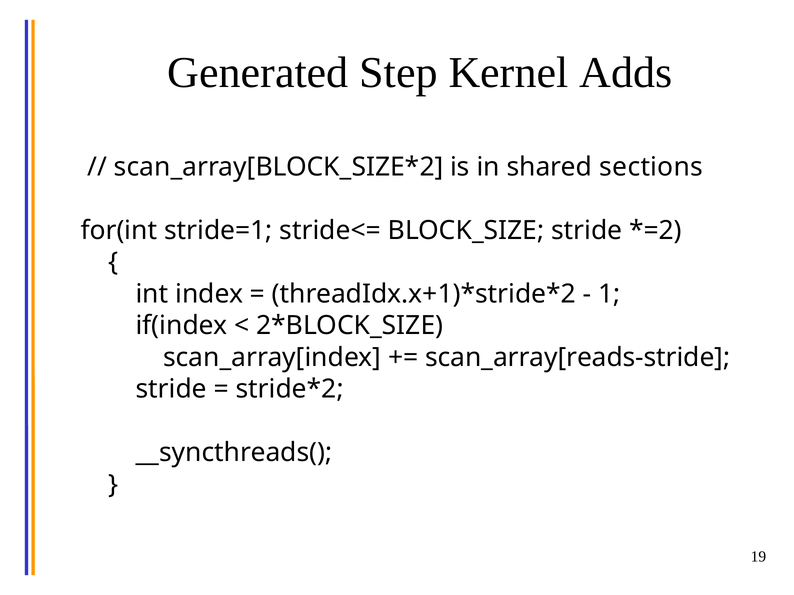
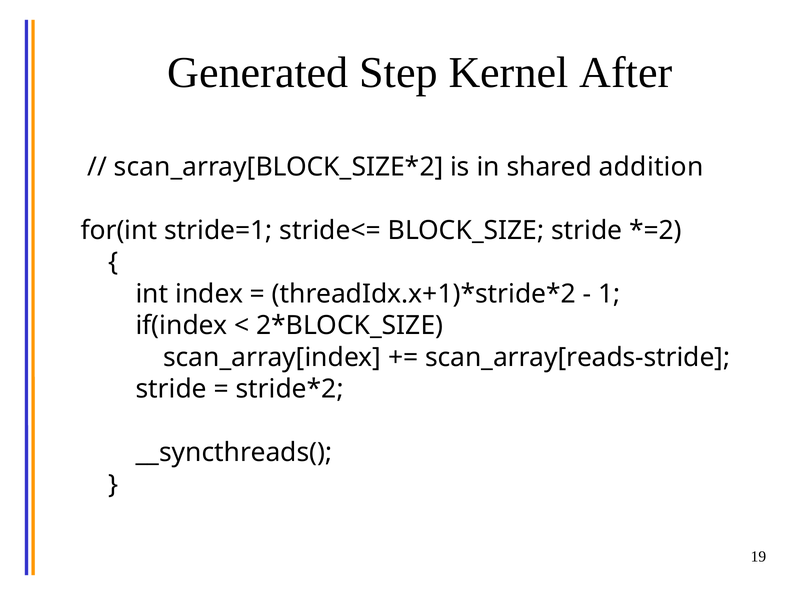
Adds: Adds -> After
sections: sections -> addition
